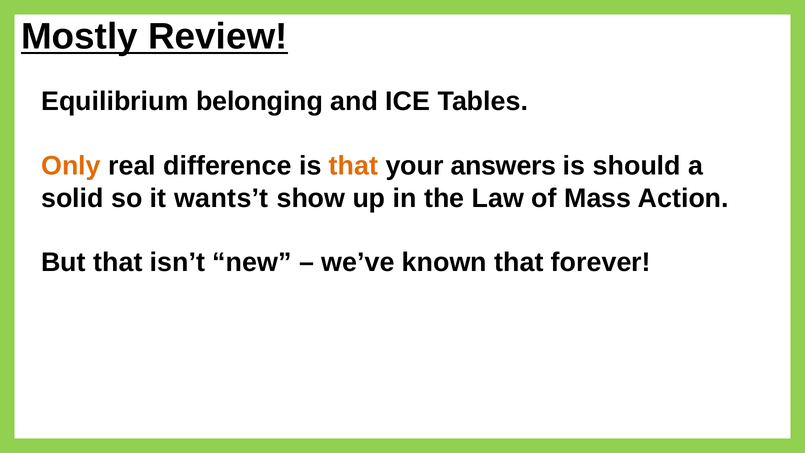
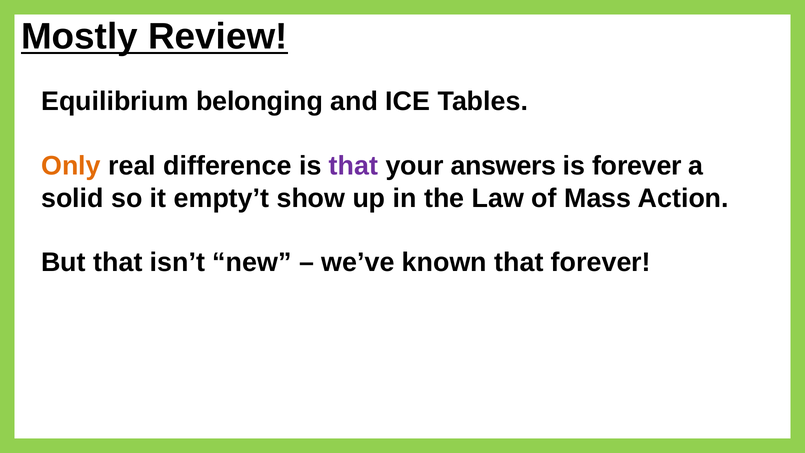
that at (353, 166) colour: orange -> purple
is should: should -> forever
wants’t: wants’t -> empty’t
